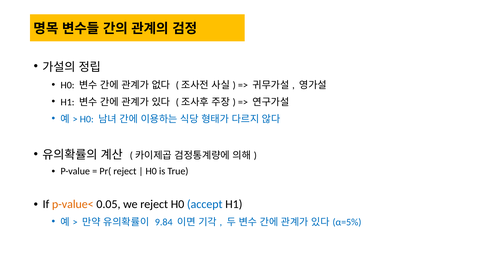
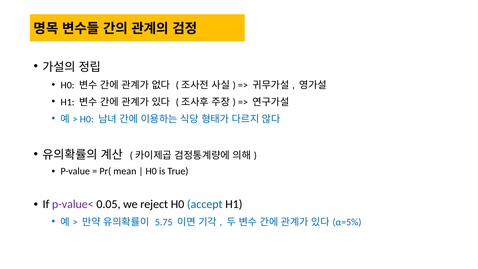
Pr( reject: reject -> mean
p-value< colour: orange -> purple
9.84: 9.84 -> 5.75
